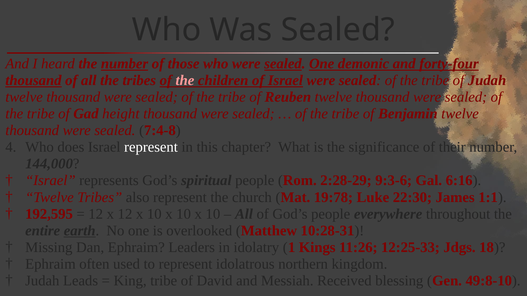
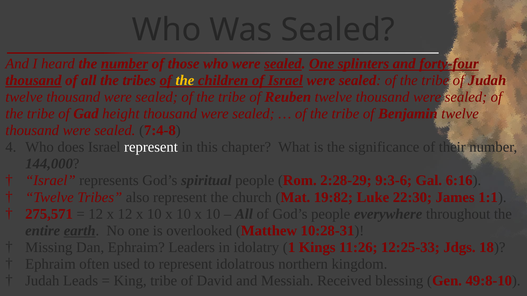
demonic: demonic -> splinters
the at (185, 81) colour: pink -> yellow
19:78: 19:78 -> 19:82
192,595: 192,595 -> 275,571
